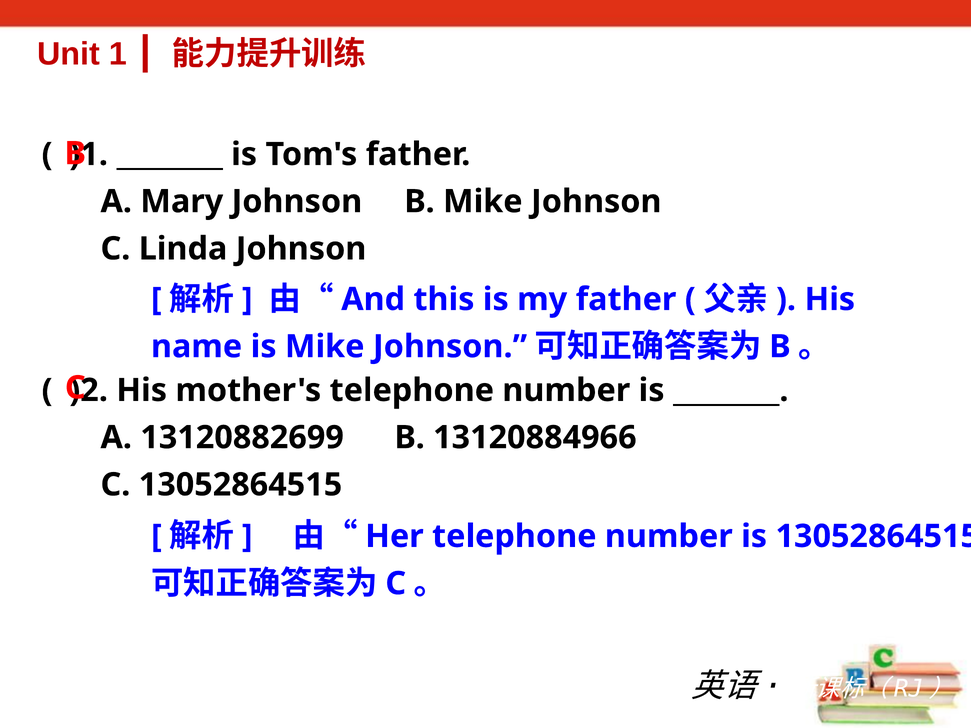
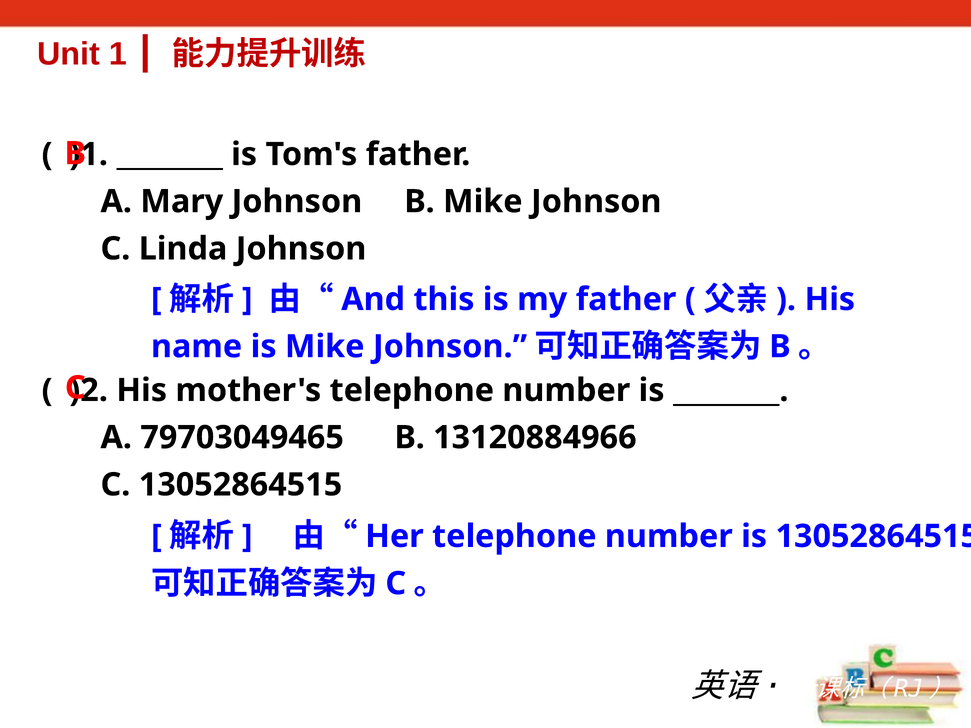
13120882699: 13120882699 -> 79703049465
